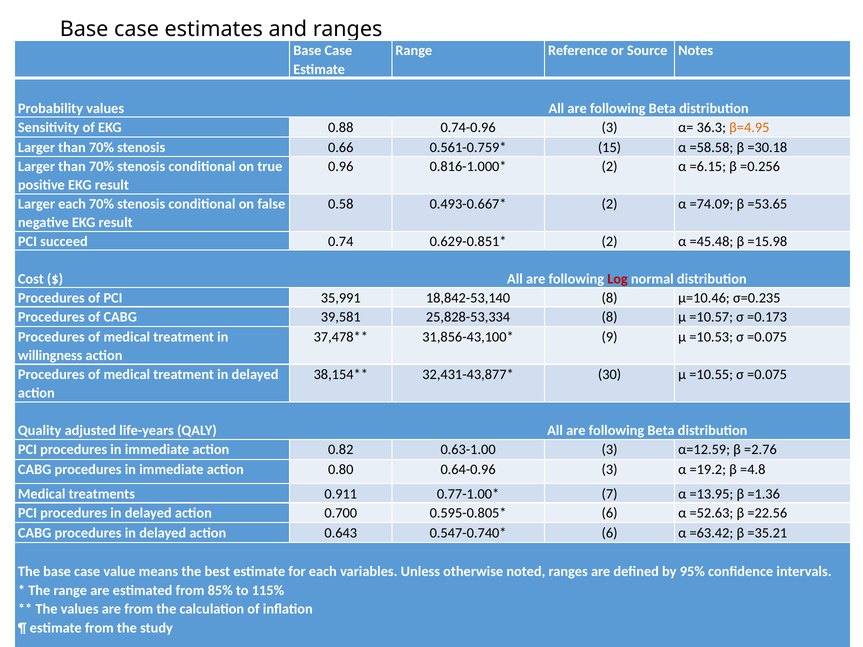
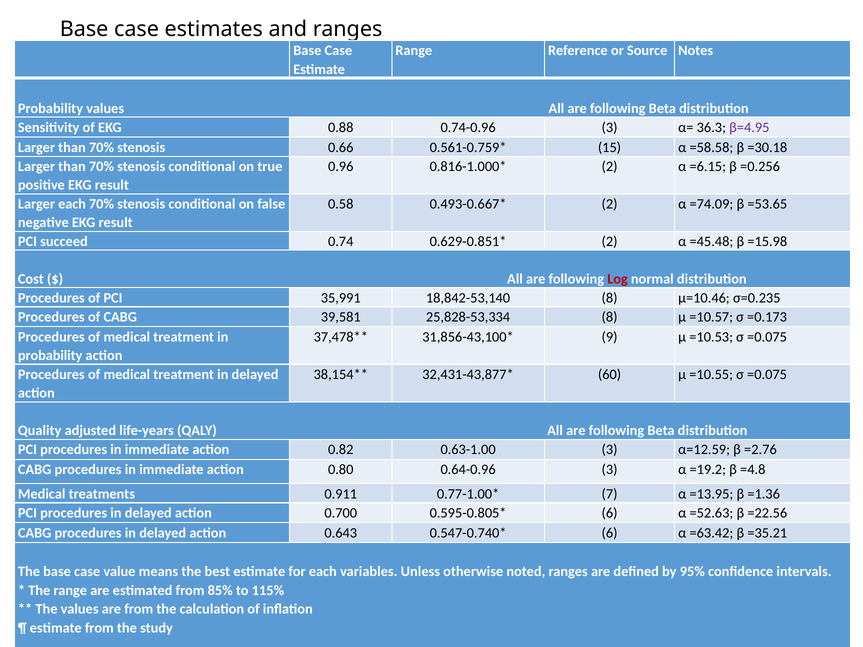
β=4.95 colour: orange -> purple
willingness at (50, 356): willingness -> probability
30: 30 -> 60
